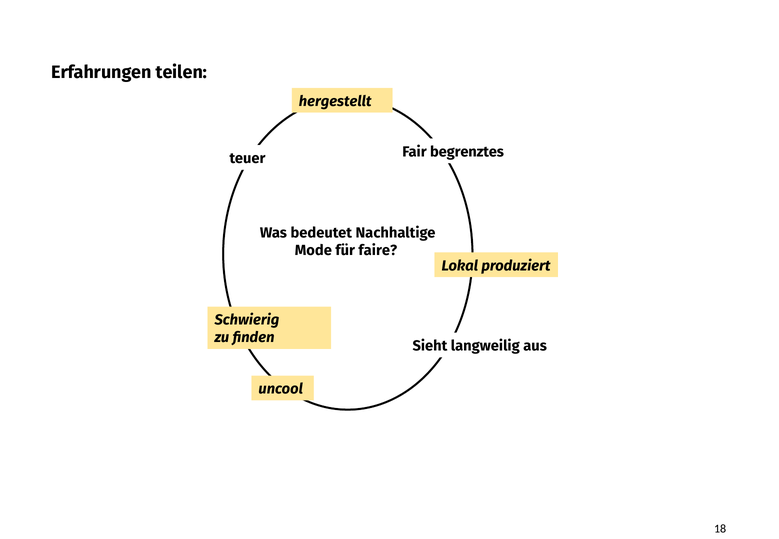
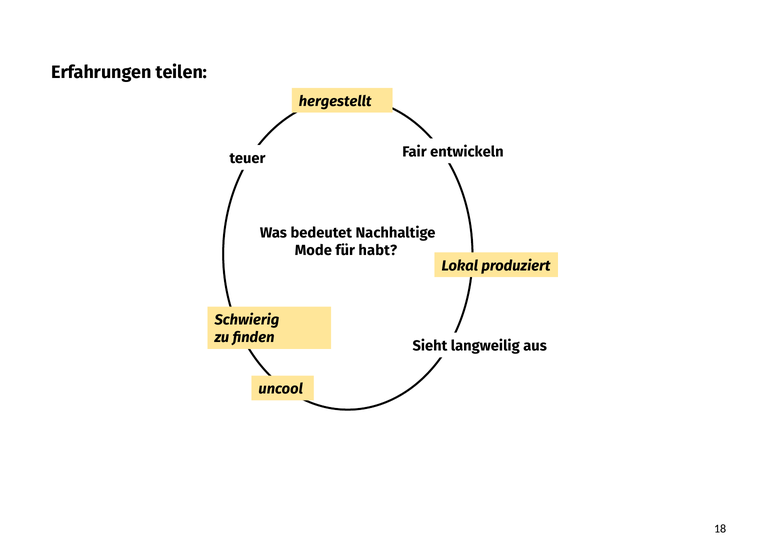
begrenztes: begrenztes -> entwickeln
faire: faire -> habt
